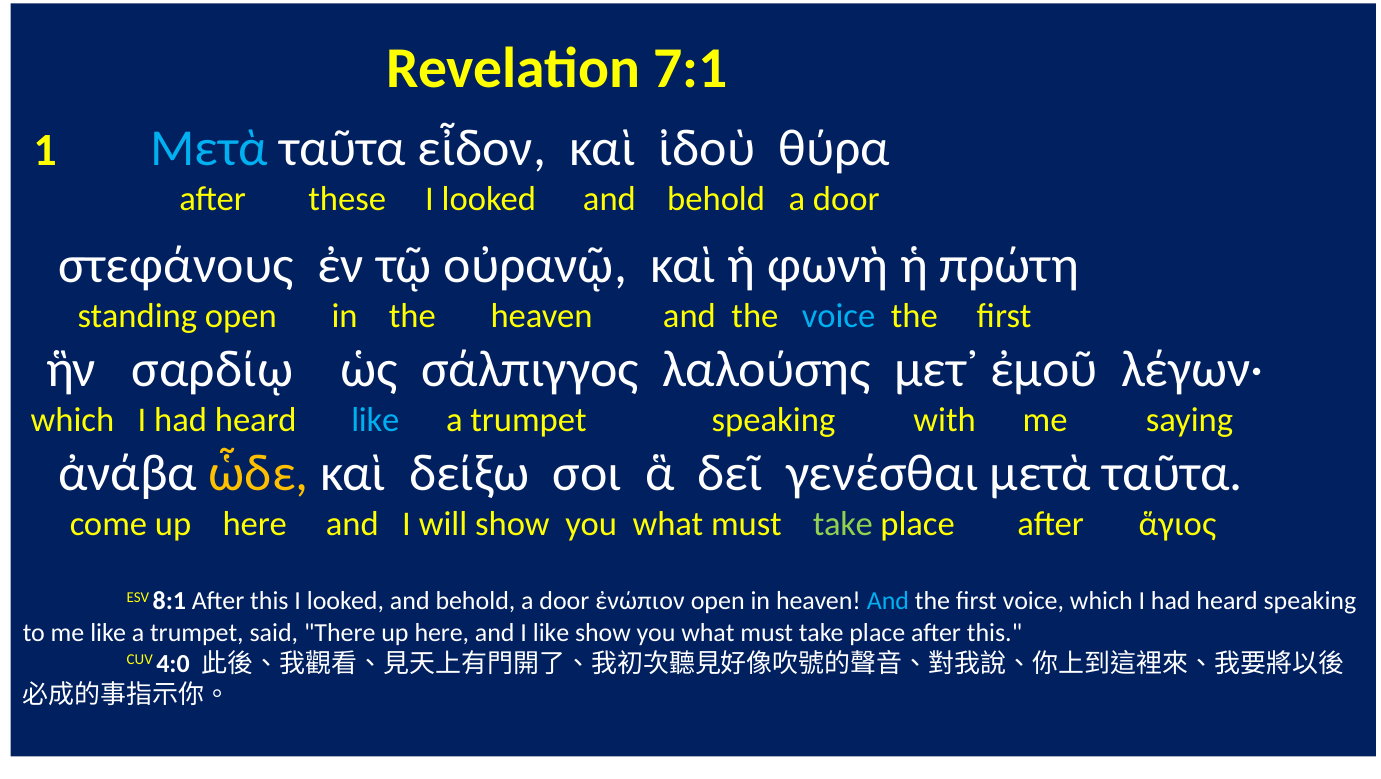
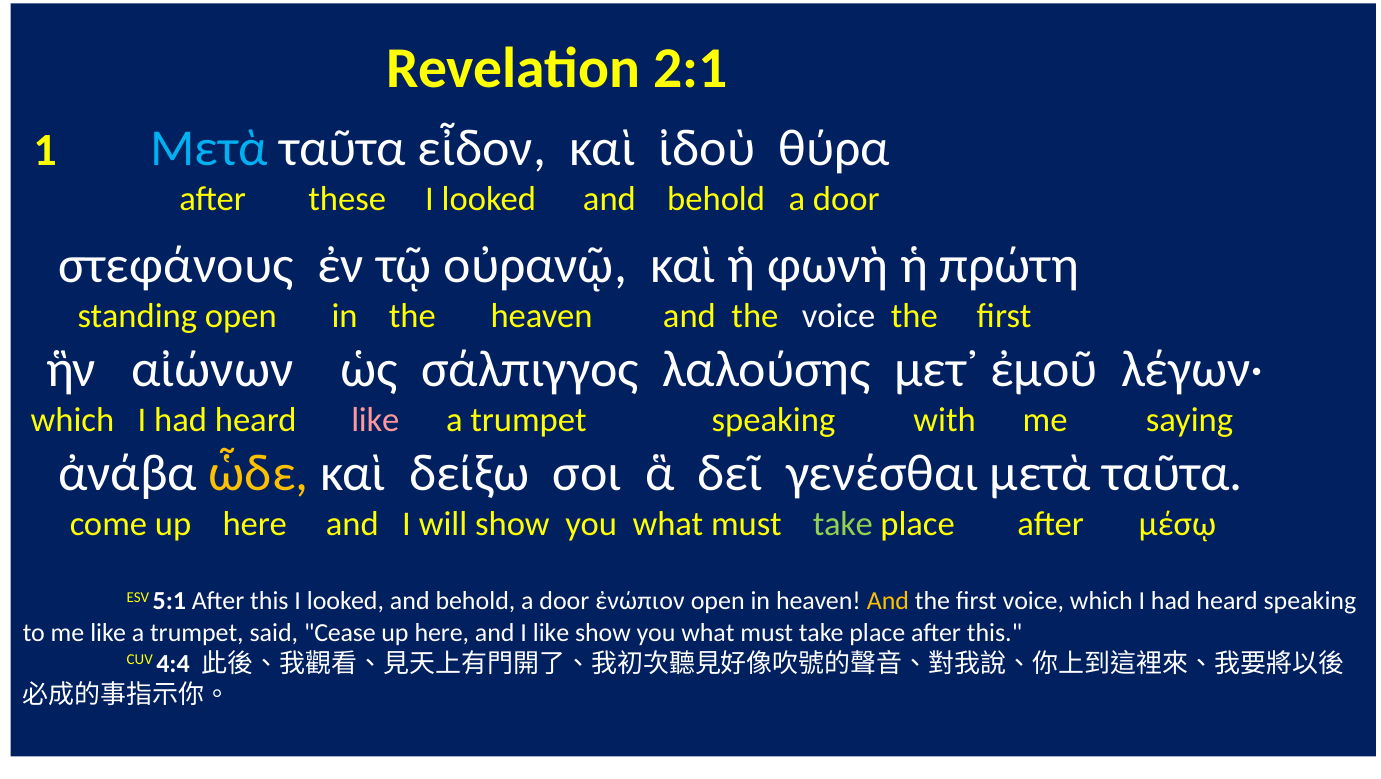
7:1: 7:1 -> 2:1
voice at (839, 316) colour: light blue -> white
σαρδίῳ: σαρδίῳ -> αἰώνων
like at (375, 420) colour: light blue -> pink
ἅγιος: ἅγιος -> μέσῳ
8:1: 8:1 -> 5:1
And at (888, 601) colour: light blue -> yellow
There: There -> Cease
4:0: 4:0 -> 4:4
